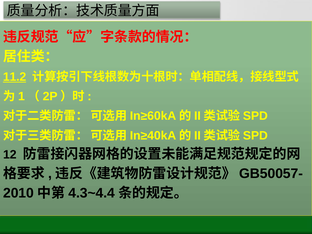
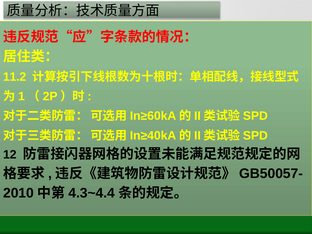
11.2 underline: present -> none
